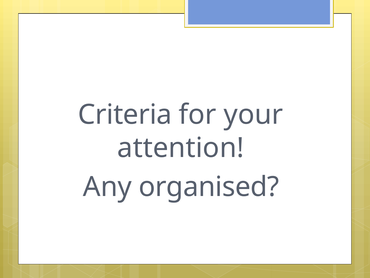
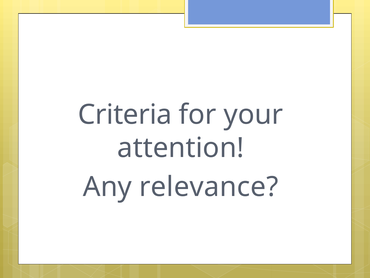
organised: organised -> relevance
